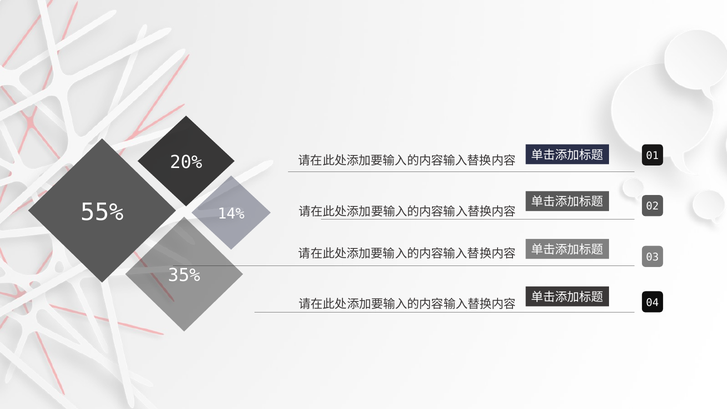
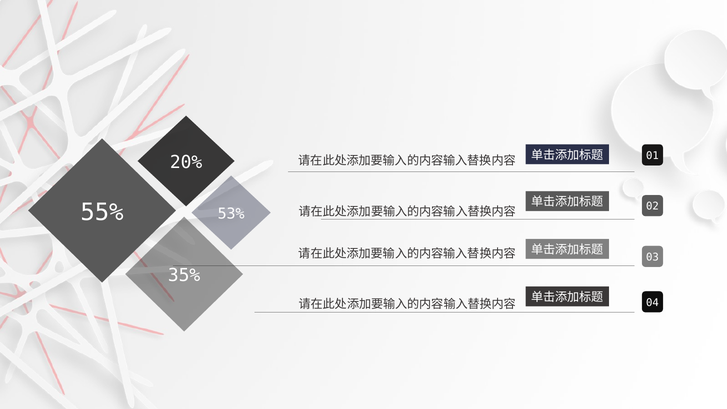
14%: 14% -> 53%
